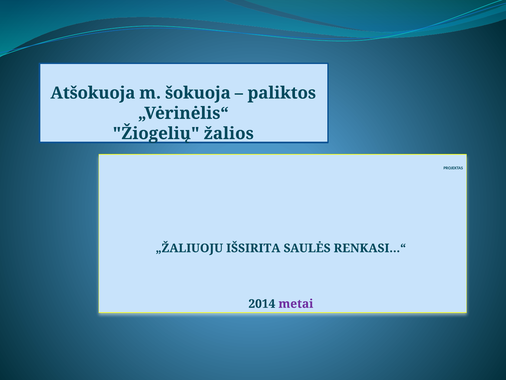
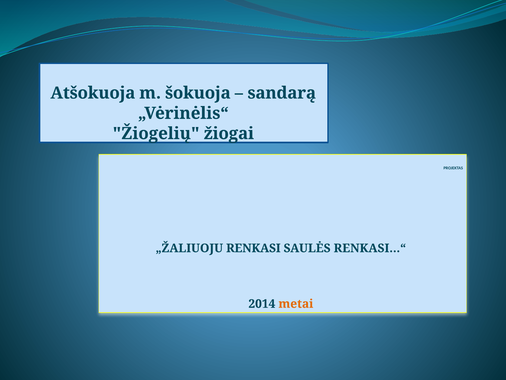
paliktos: paliktos -> sandarą
žalios: žalios -> žiogai
IŠSIRITA: IŠSIRITA -> RENKASI
metai colour: purple -> orange
